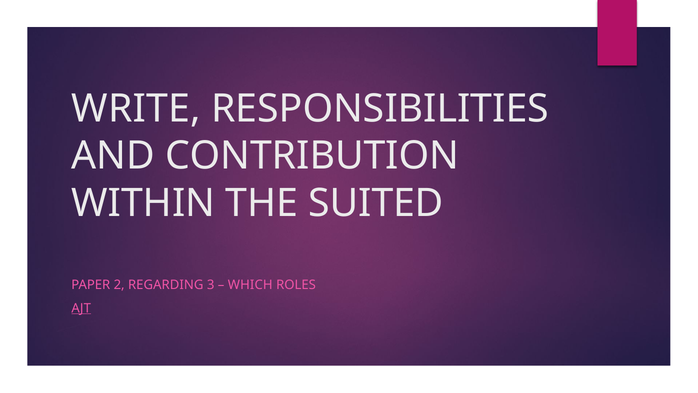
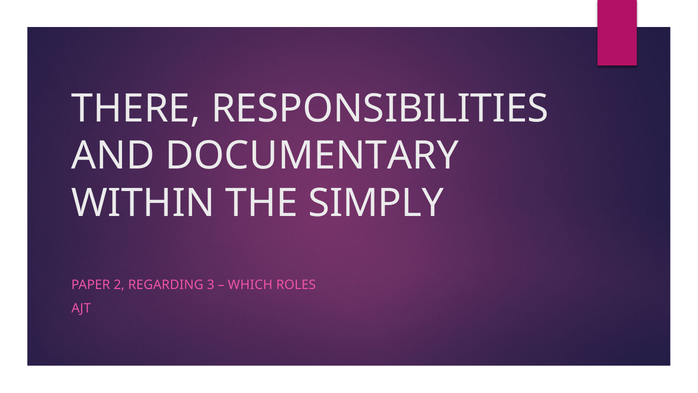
WRITE: WRITE -> THERE
CONTRIBUTION: CONTRIBUTION -> DOCUMENTARY
SUITED: SUITED -> SIMPLY
AJT underline: present -> none
